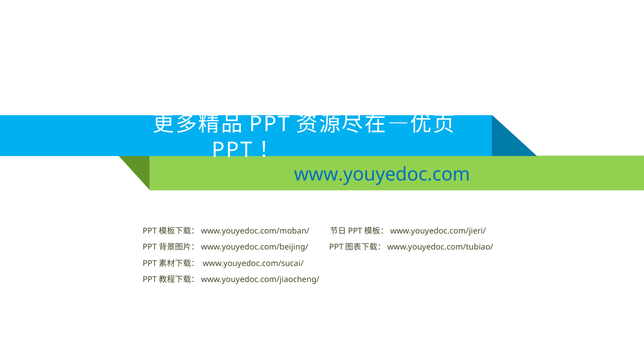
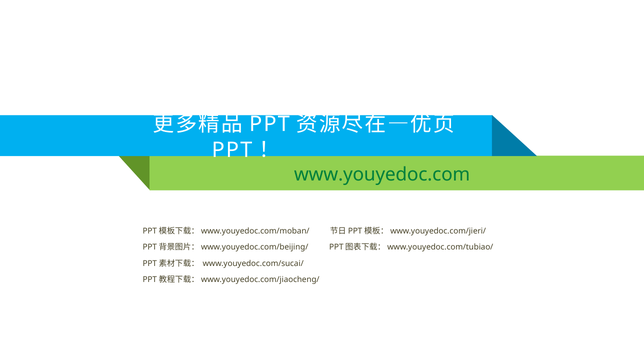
www.youyedoc.com colour: blue -> green
